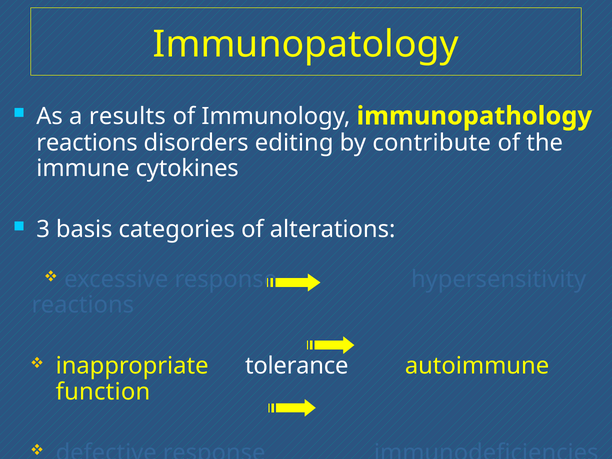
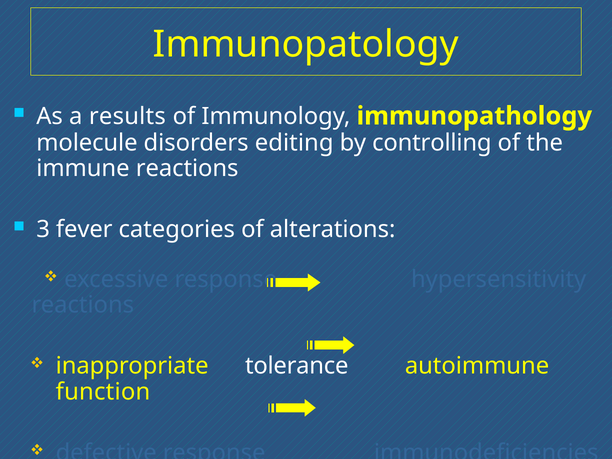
reactions at (87, 143): reactions -> molecule
contribute: contribute -> controlling
immune cytokines: cytokines -> reactions
basis: basis -> fever
